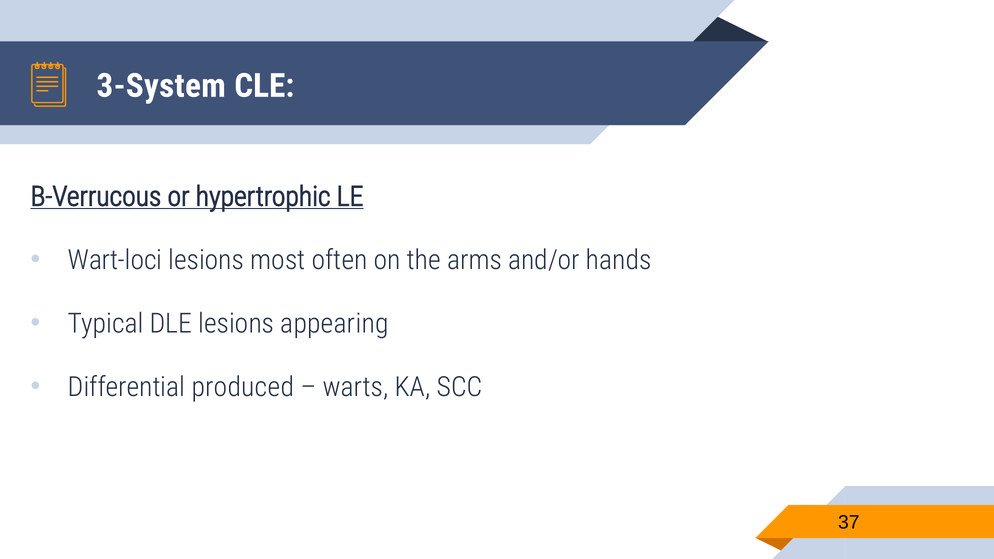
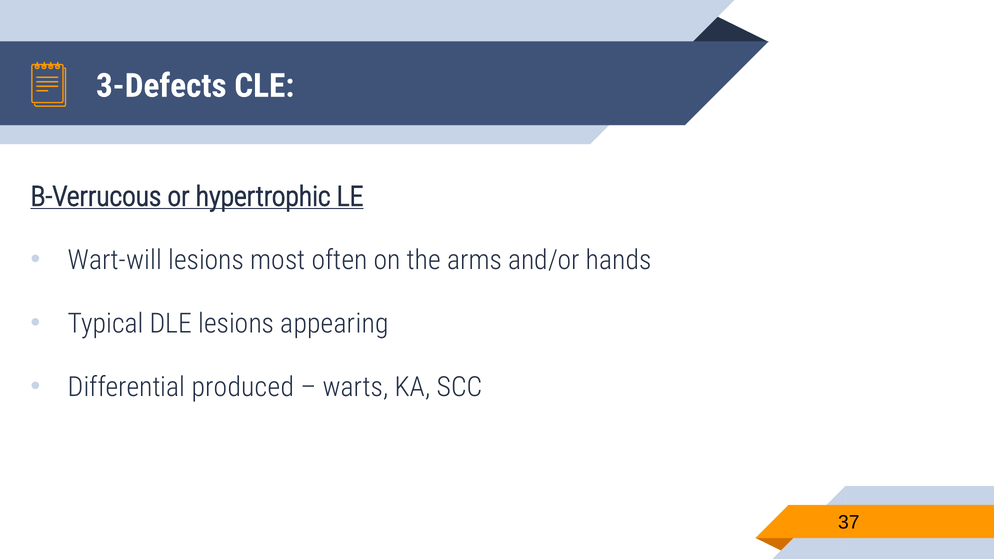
3-System: 3-System -> 3-Defects
Wart-loci: Wart-loci -> Wart-will
